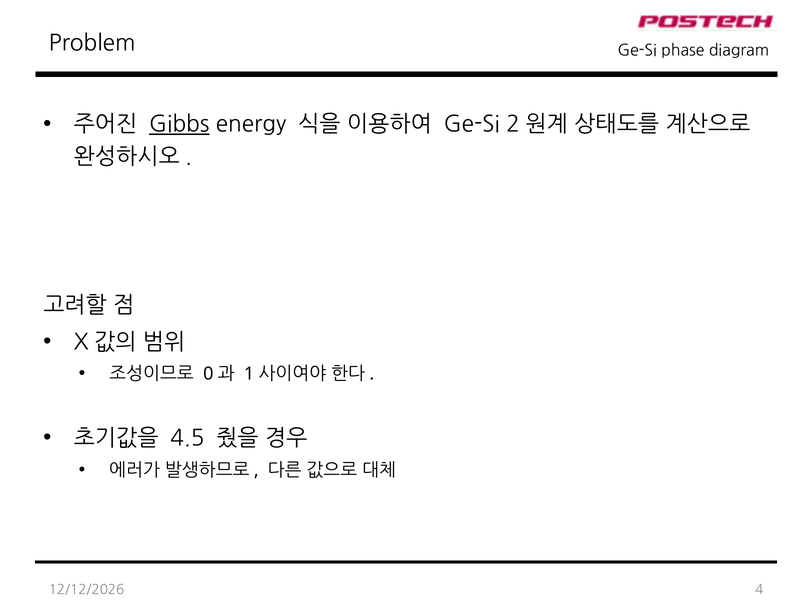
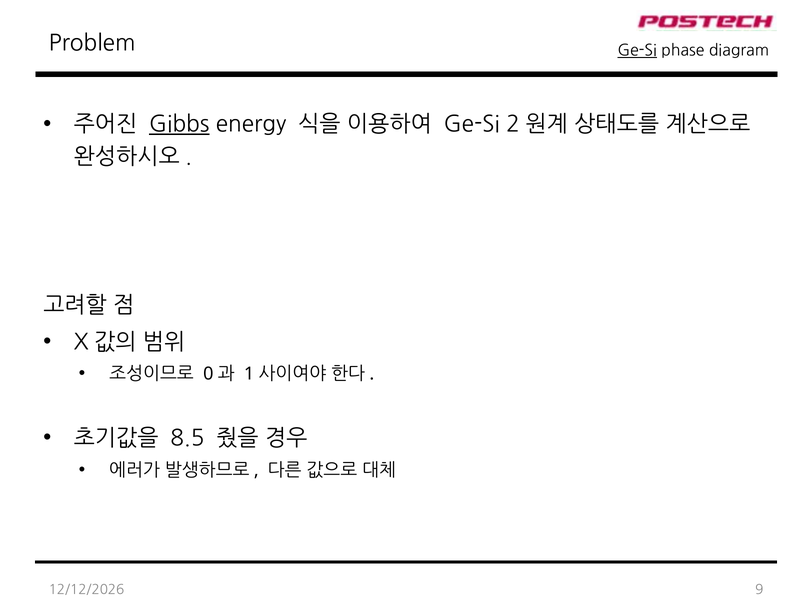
Ge-Si at (637, 51) underline: none -> present
4.5: 4.5 -> 8.5
4: 4 -> 9
